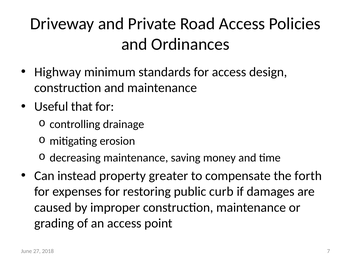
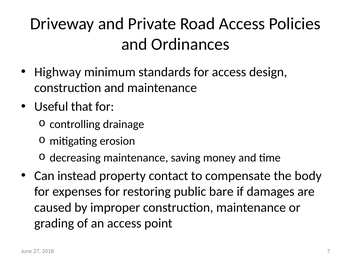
greater: greater -> contact
forth: forth -> body
curb: curb -> bare
